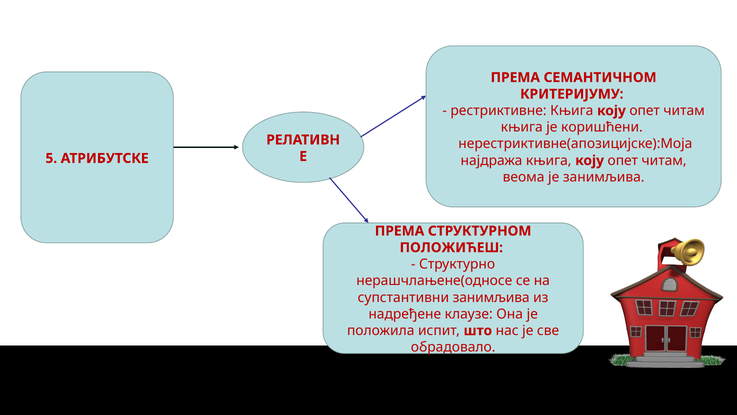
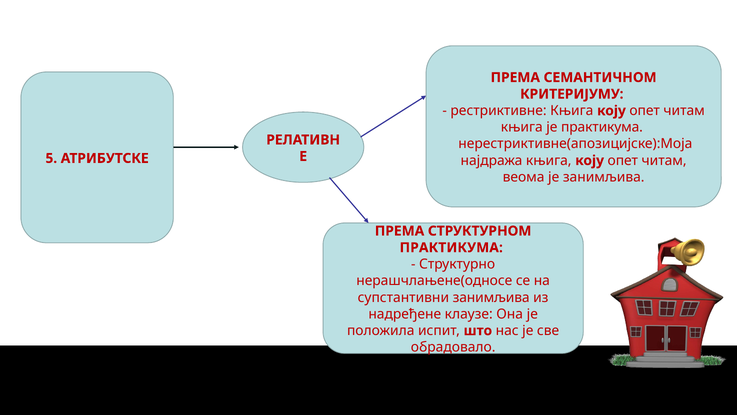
је коришћени: коришћени -> практикума
ПОЛОЖИЋЕШ at (451, 247): ПОЛОЖИЋЕШ -> ПРАКТИКУМА
